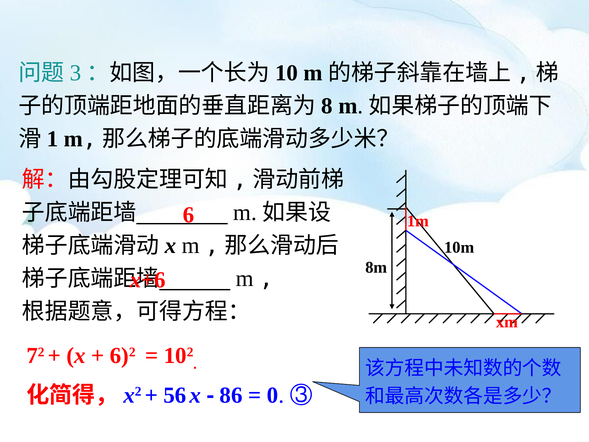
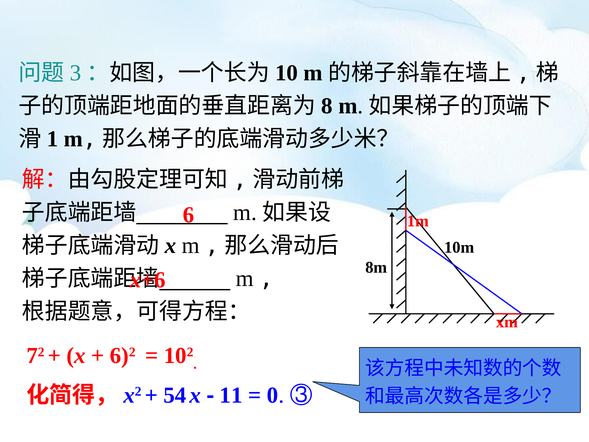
56: 56 -> 54
86: 86 -> 11
